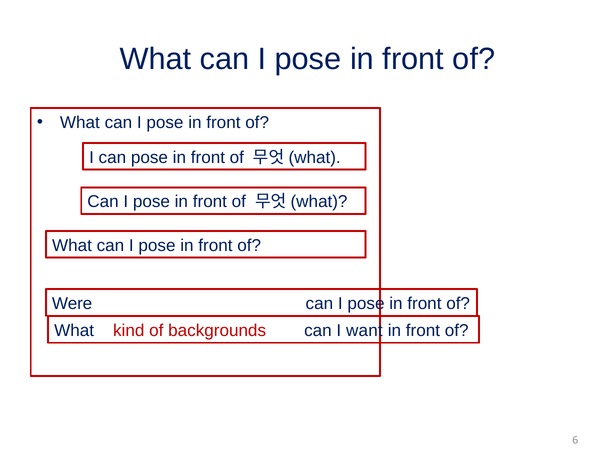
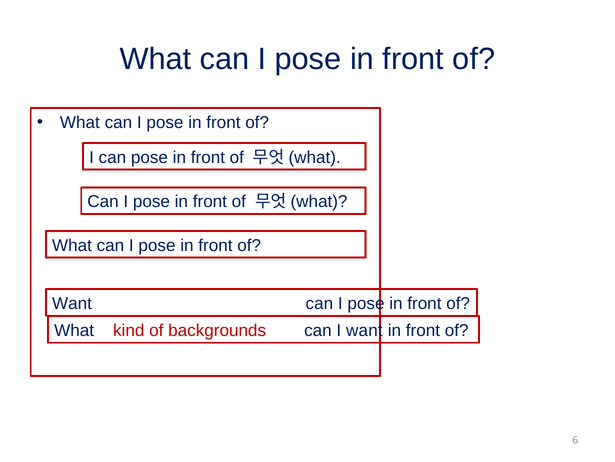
Were at (72, 303): Were -> Want
